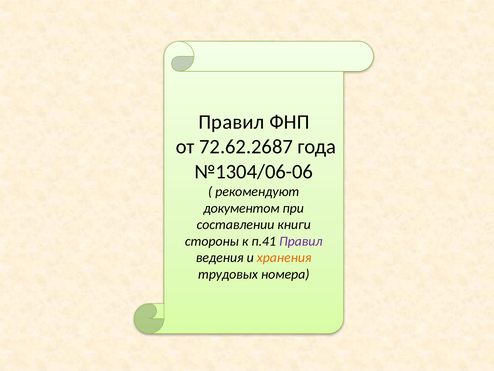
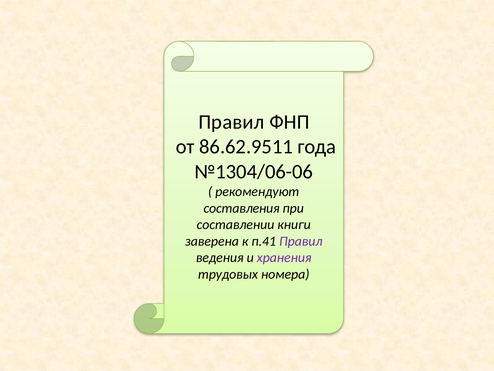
72.62.2687: 72.62.2687 -> 86.62.9511
документом: документом -> составления
стороны: стороны -> заверена
хранения colour: orange -> purple
